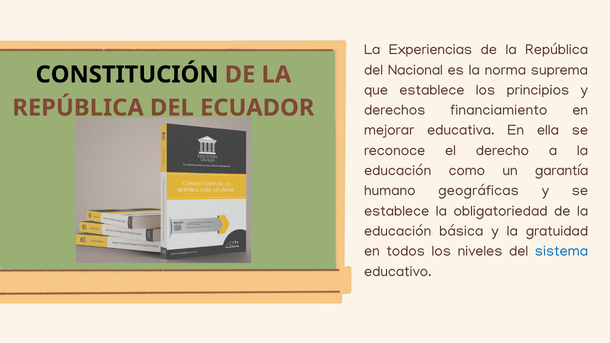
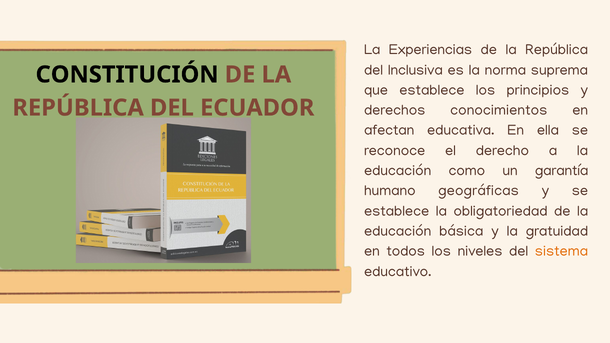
Nacional: Nacional -> Inclusiva
financiamiento: financiamiento -> conocimientos
mejorar: mejorar -> afectan
sistema colour: blue -> orange
